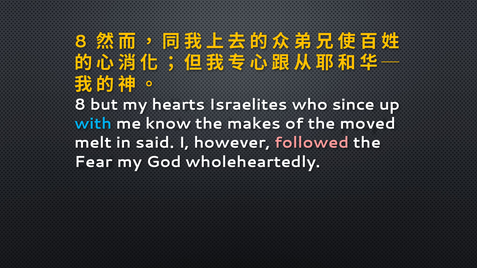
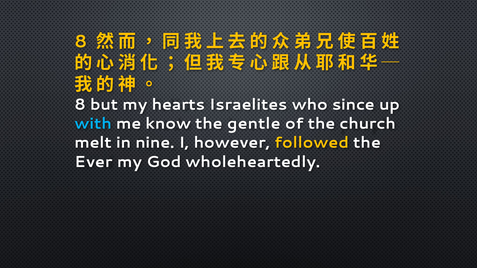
makes: makes -> gentle
moved: moved -> church
said: said -> nine
followed colour: pink -> yellow
Fear: Fear -> Ever
